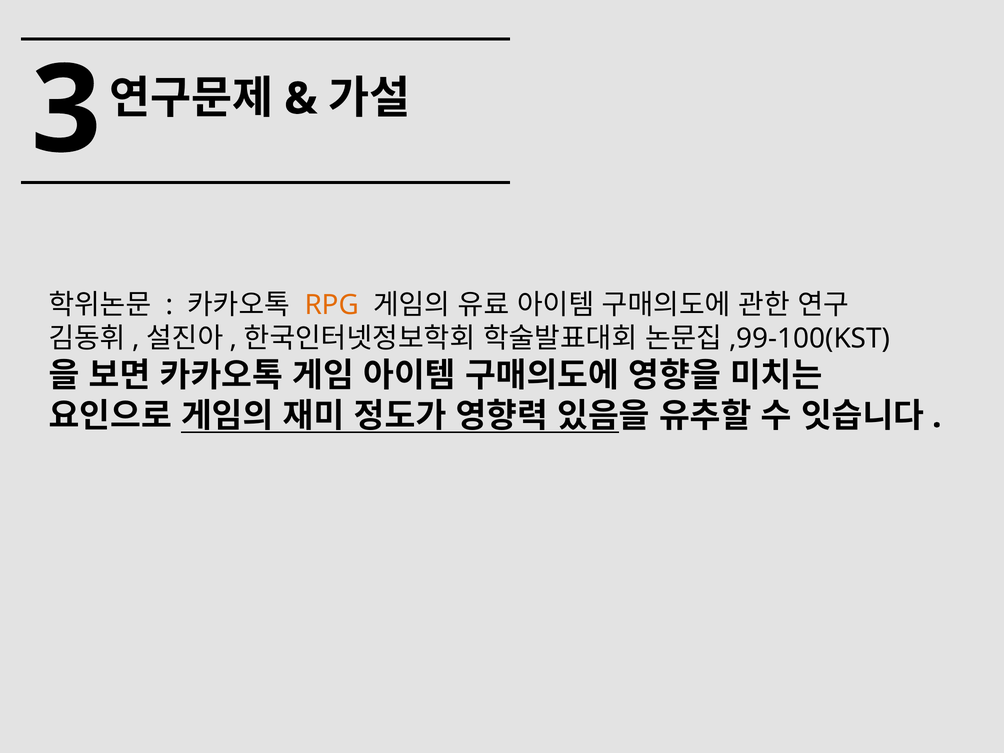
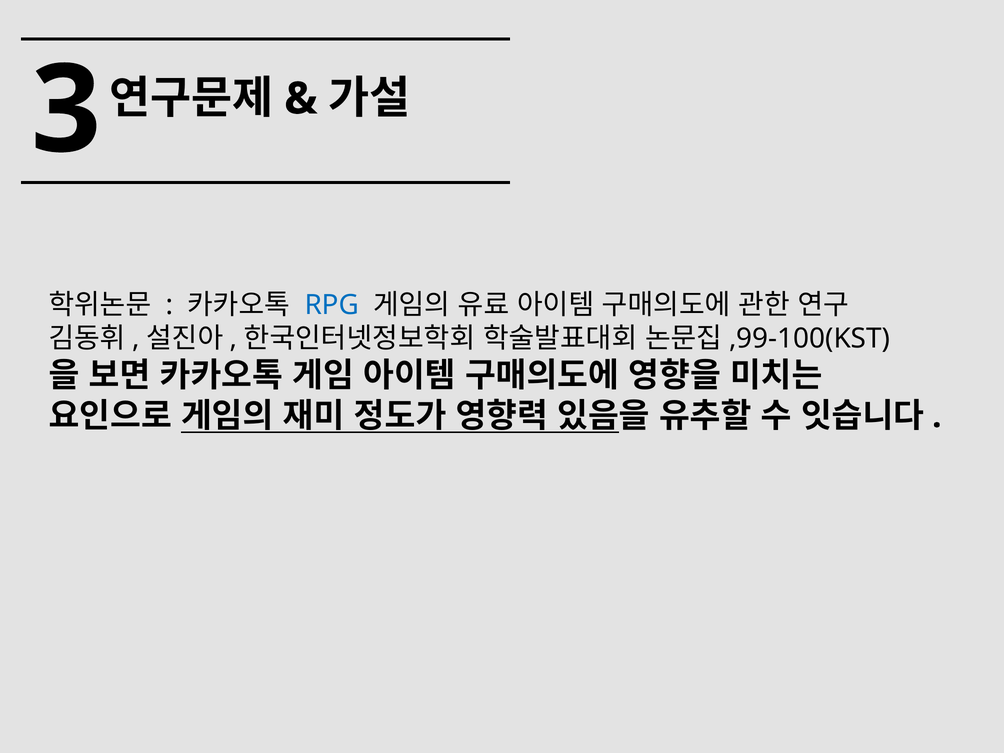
RPG colour: orange -> blue
